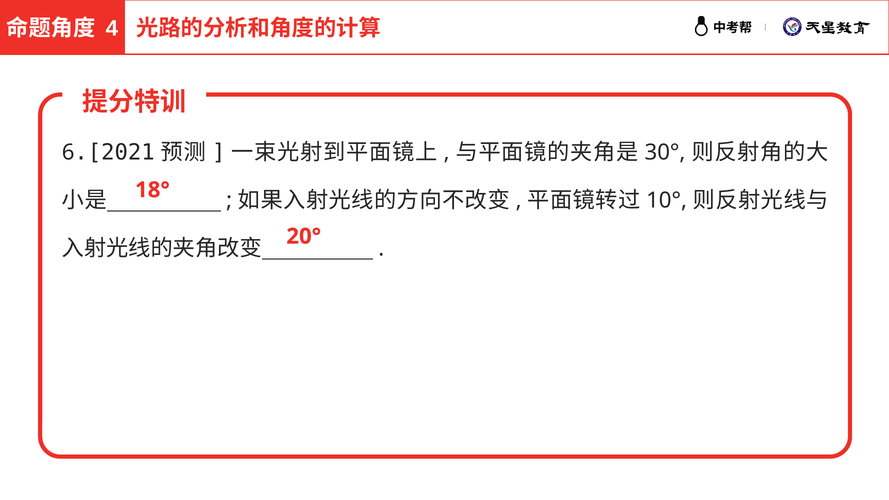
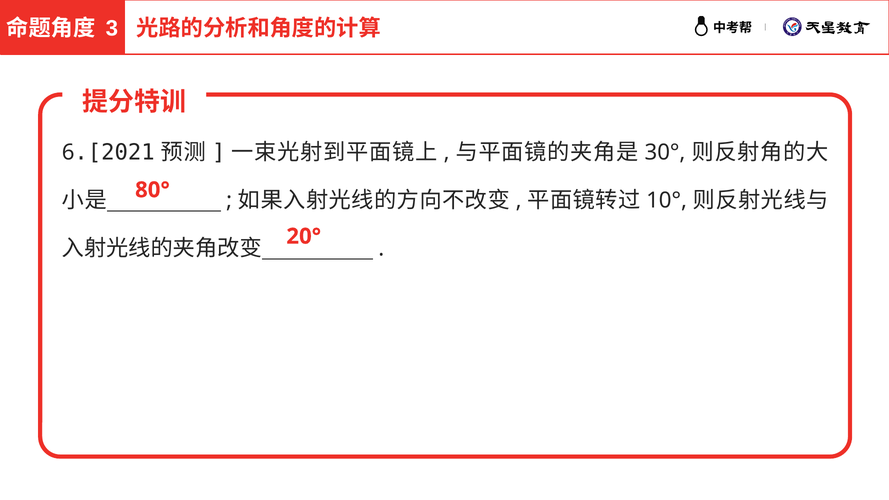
4: 4 -> 3
18°: 18° -> 80°
